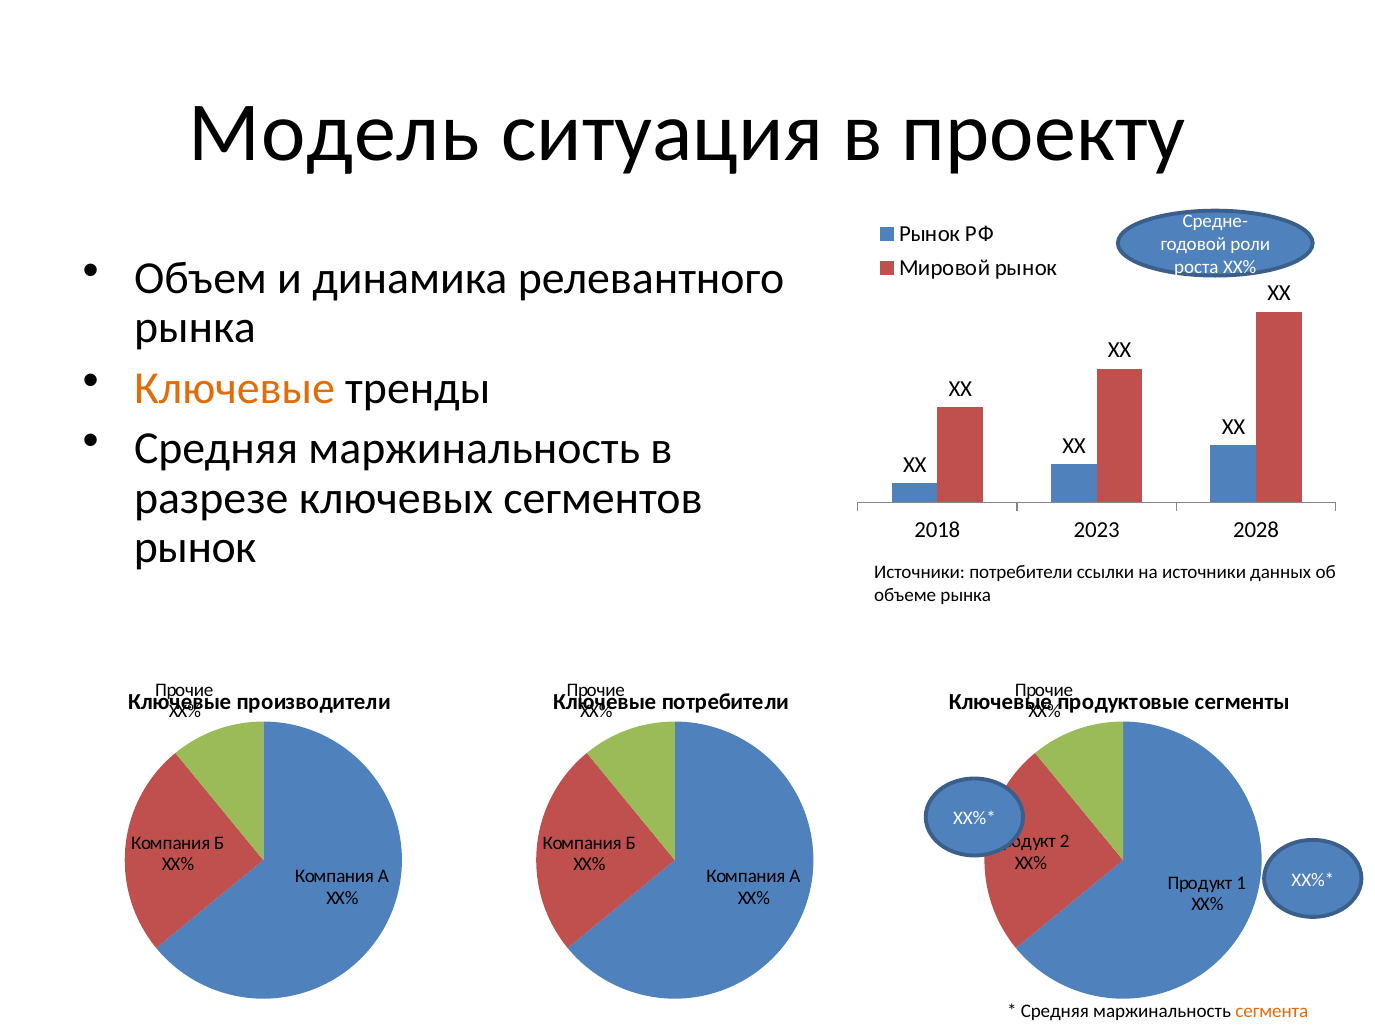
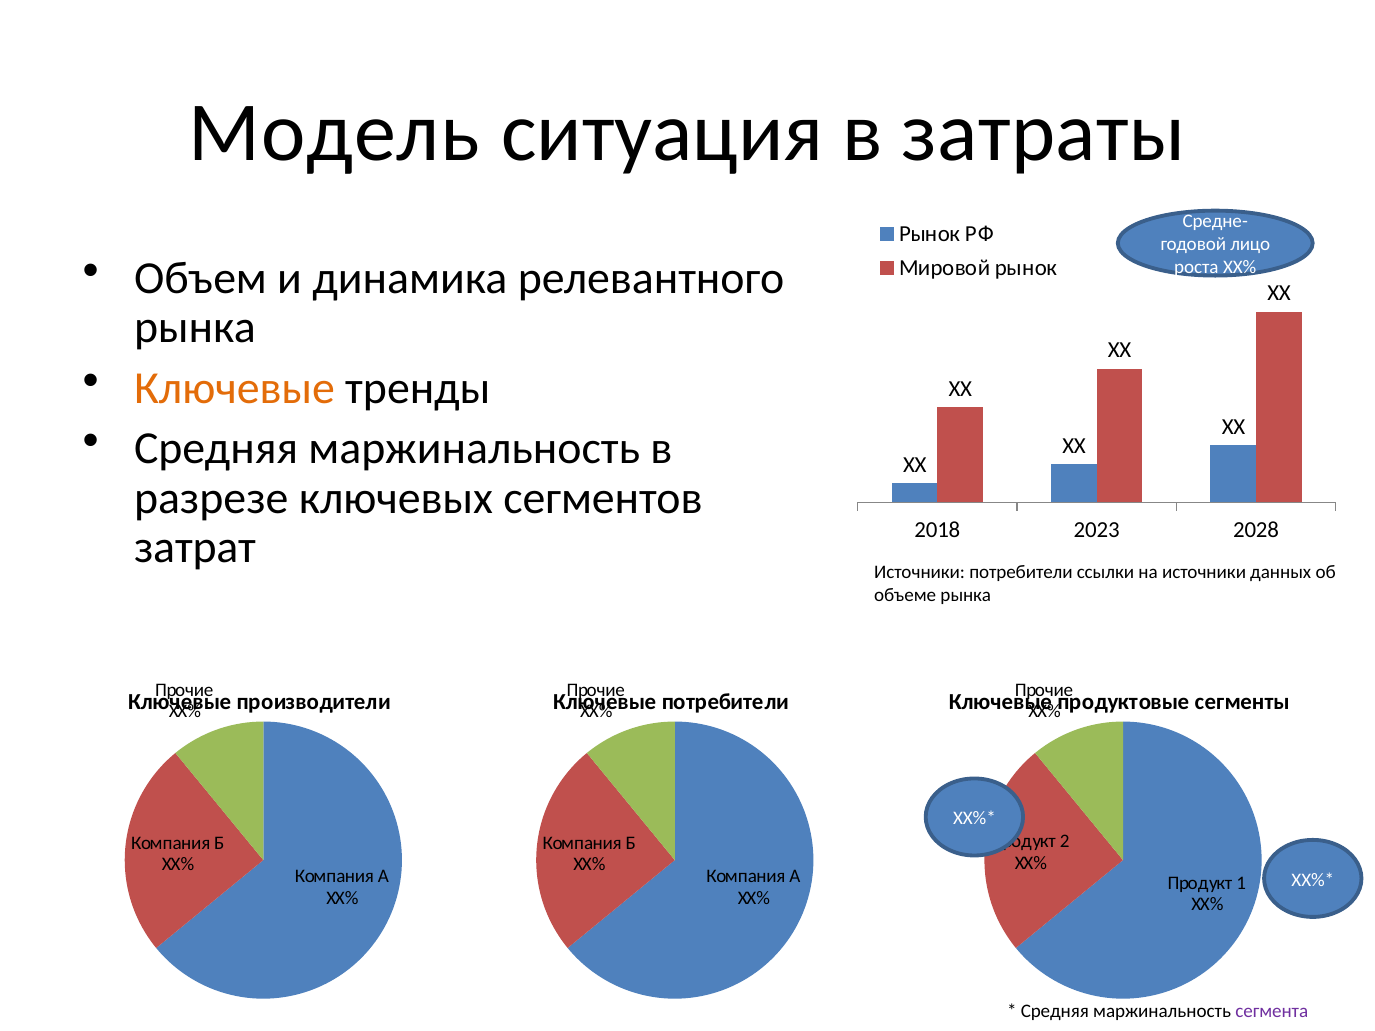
проекту: проекту -> затраты
роли: роли -> лицо
рынок at (195, 548): рынок -> затрат
сегмента colour: orange -> purple
